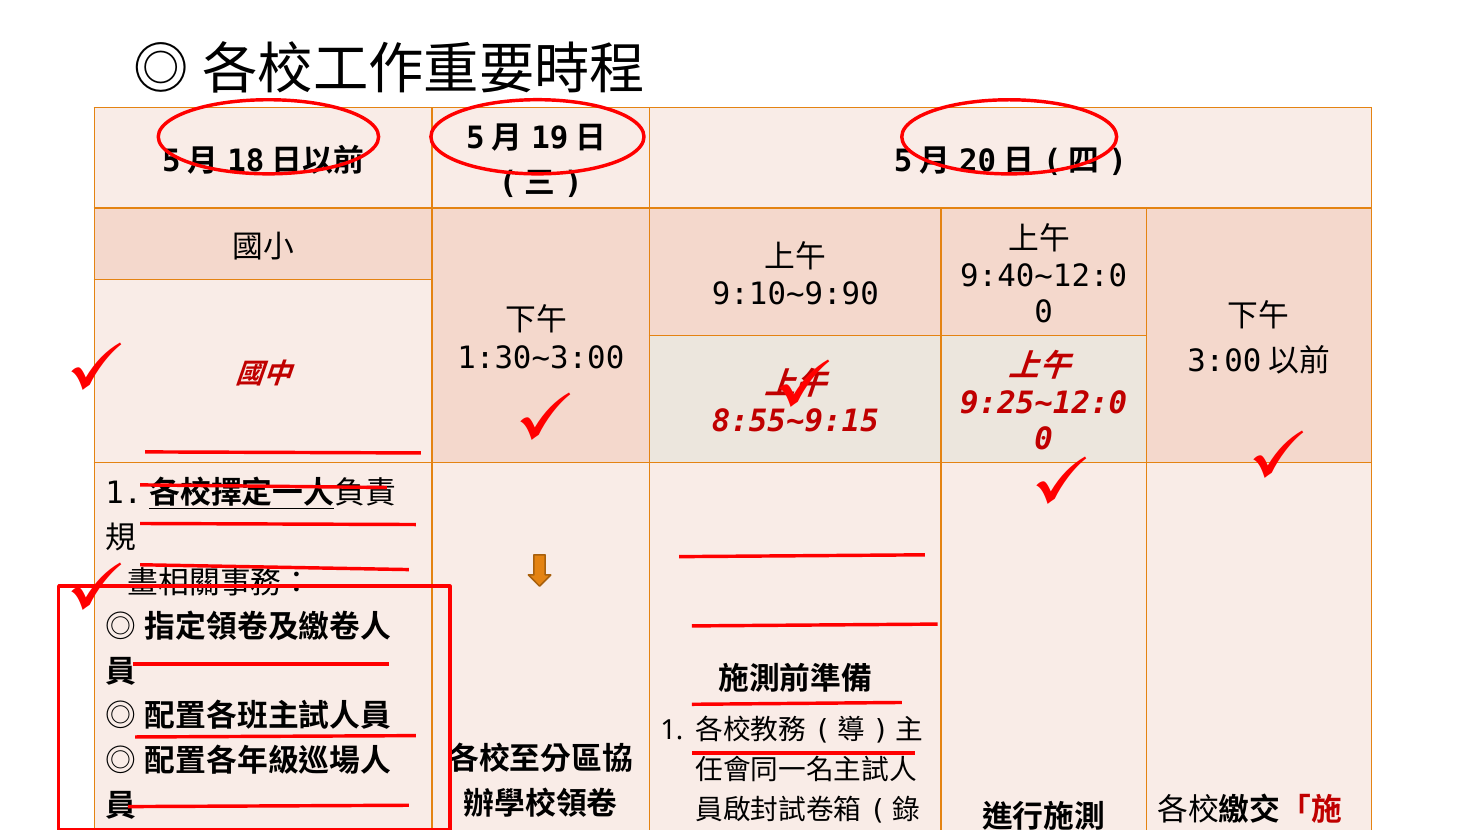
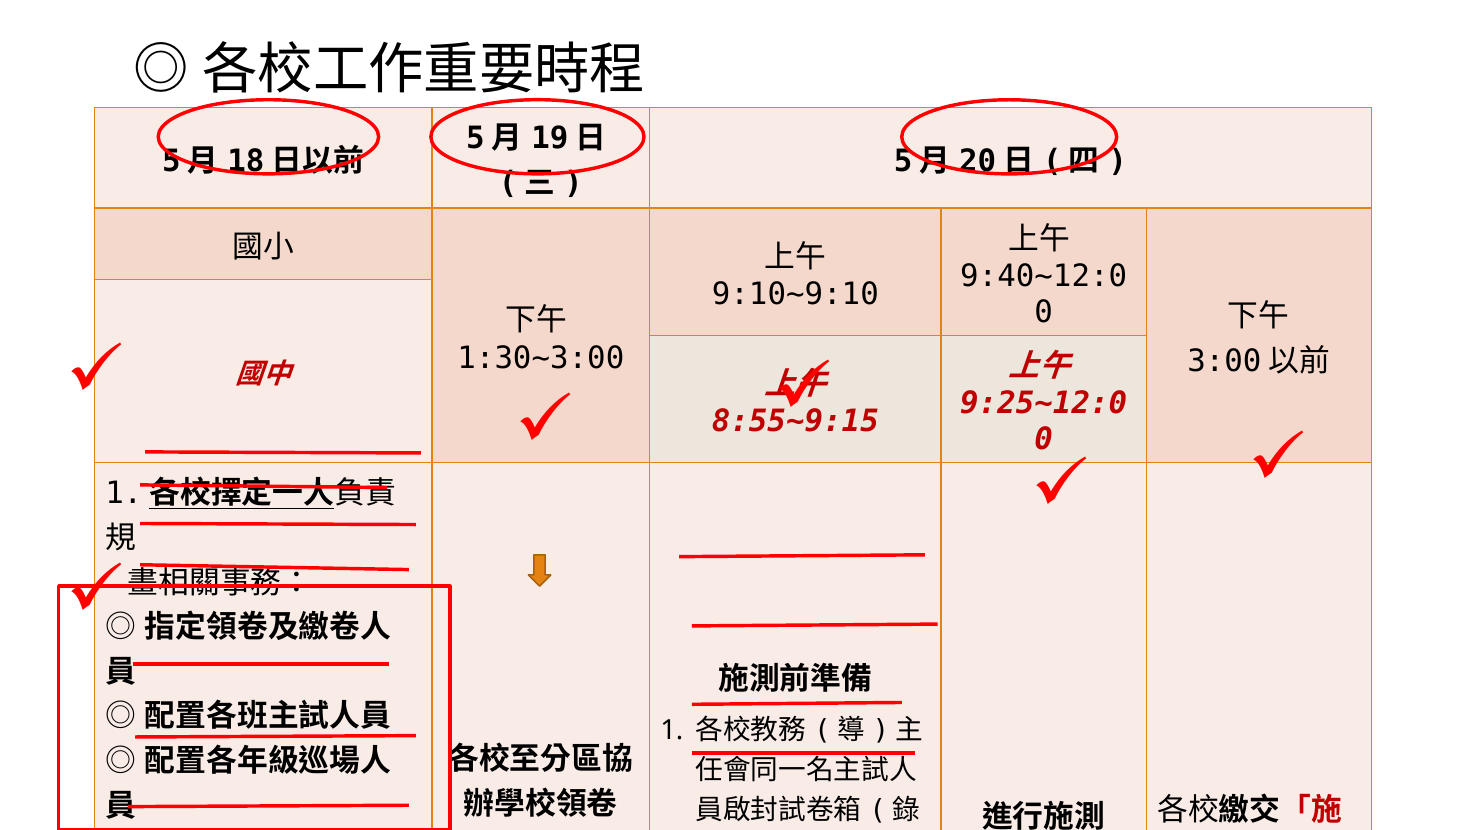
9:10~9:90: 9:10~9:90 -> 9:10~9:10
